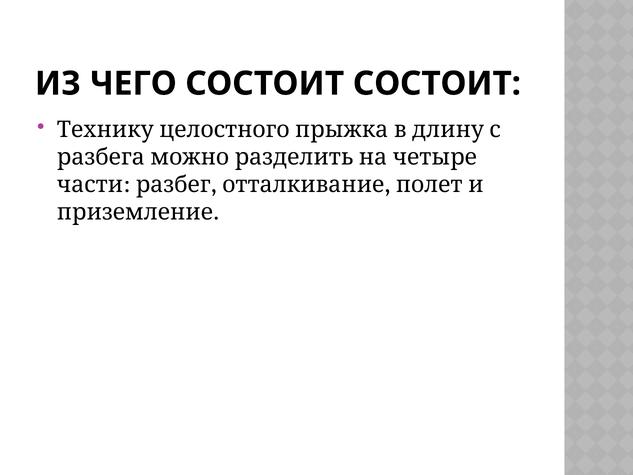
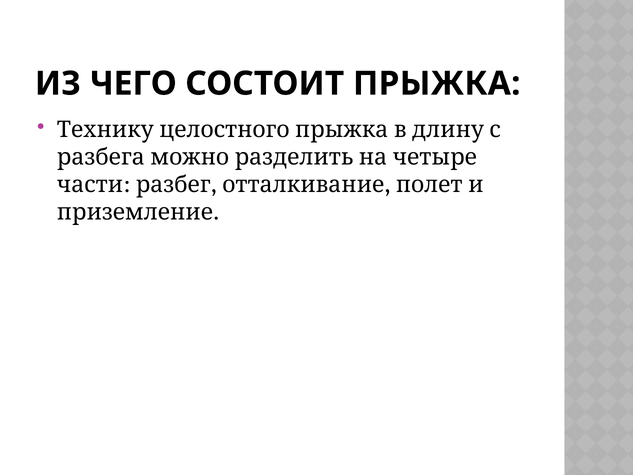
СОСТОИТ СОСТОИТ: СОСТОИТ -> ПРЫЖКА
